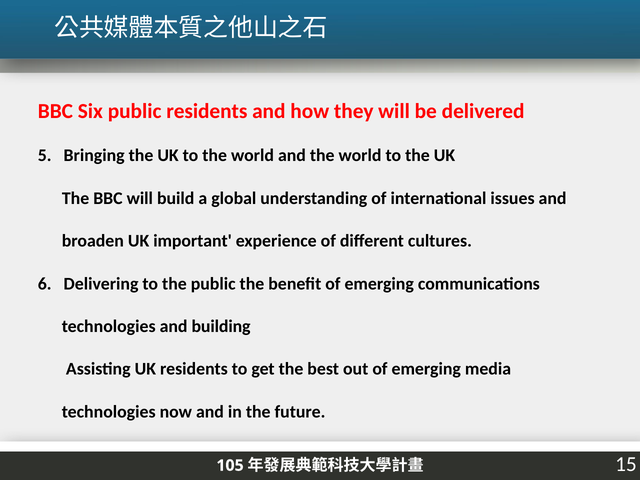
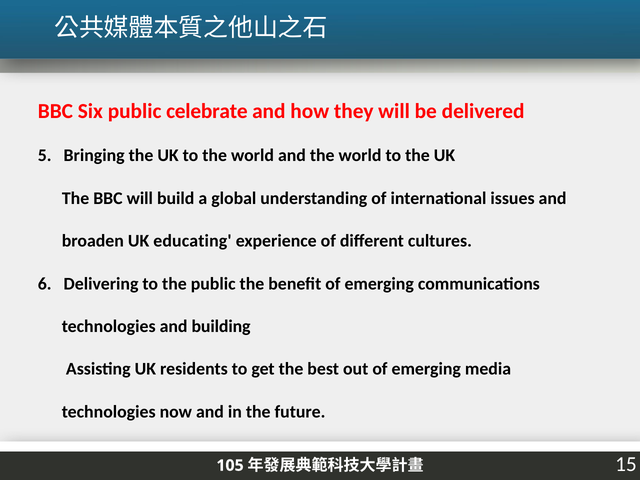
public residents: residents -> celebrate
important: important -> educating
